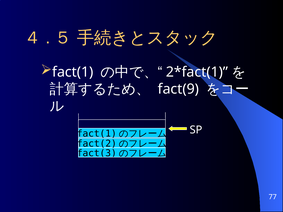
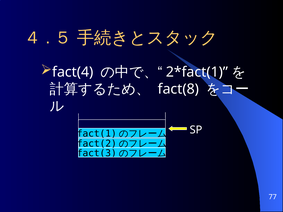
fact(1: fact(1 -> fact(4
fact(9: fact(9 -> fact(8
